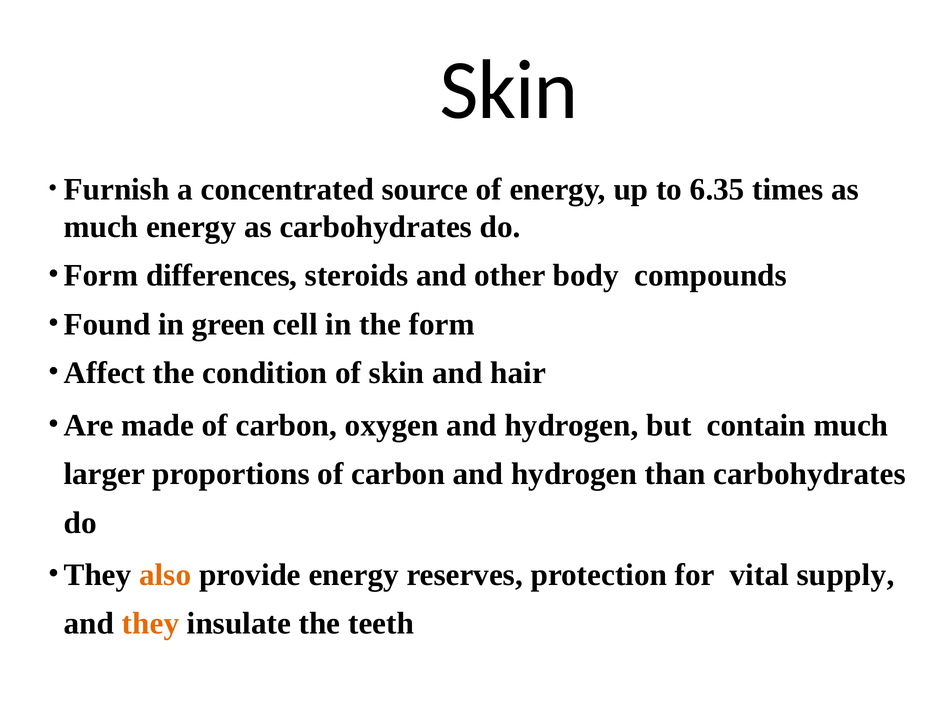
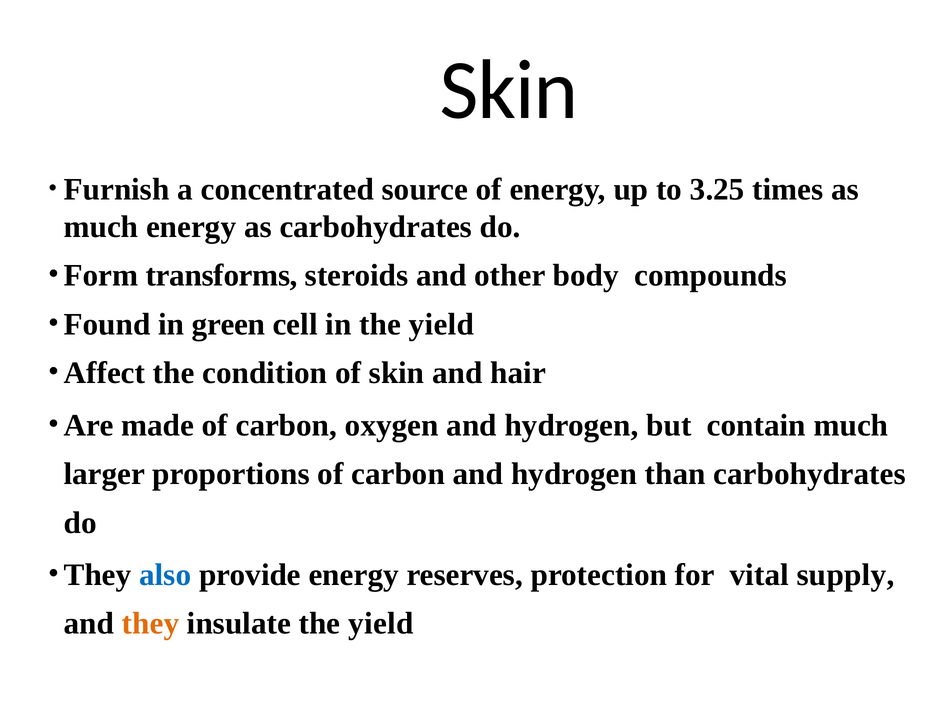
6.35: 6.35 -> 3.25
differences: differences -> transforms
in the form: form -> yield
also colour: orange -> blue
insulate the teeth: teeth -> yield
